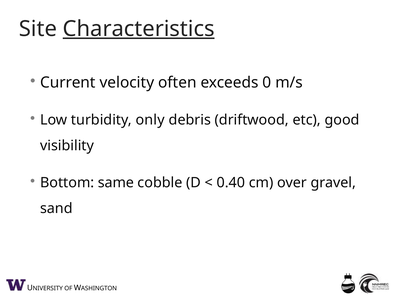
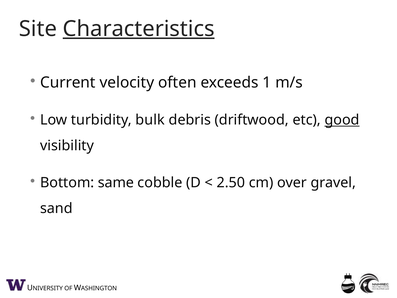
0: 0 -> 1
only: only -> bulk
good underline: none -> present
0.40: 0.40 -> 2.50
